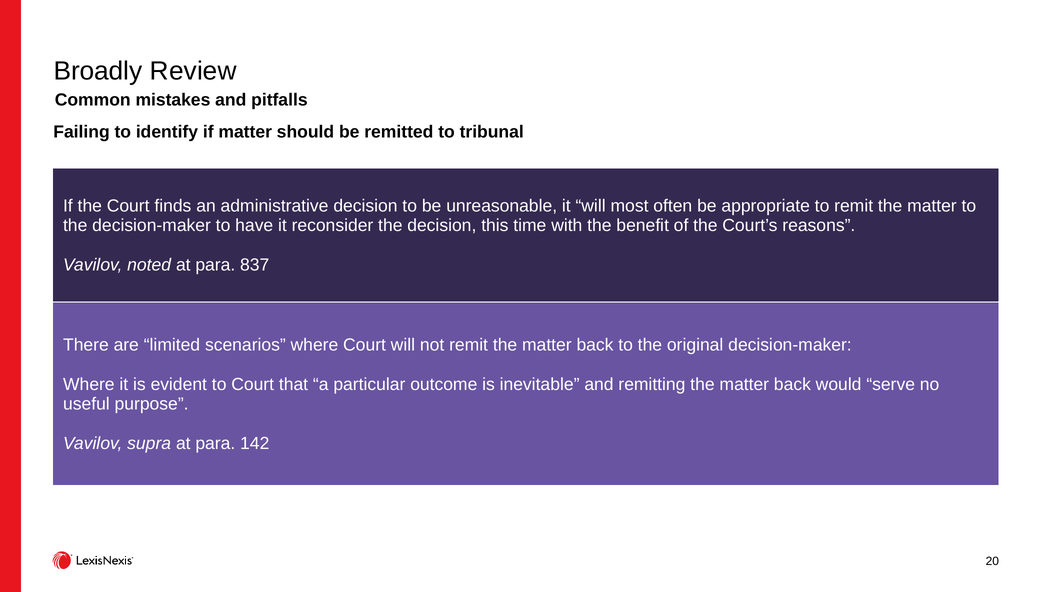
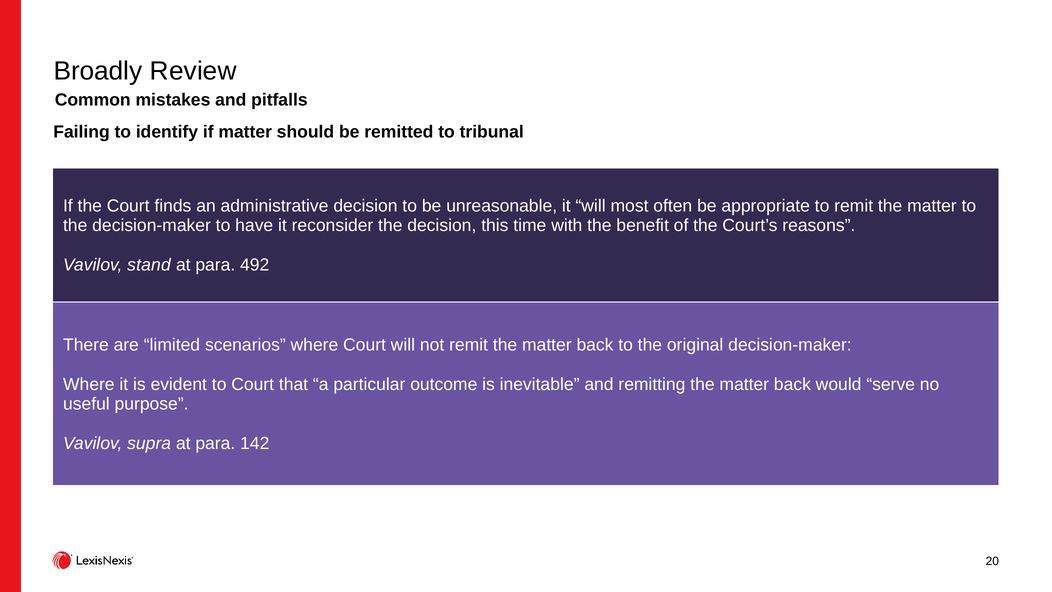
noted: noted -> stand
837: 837 -> 492
